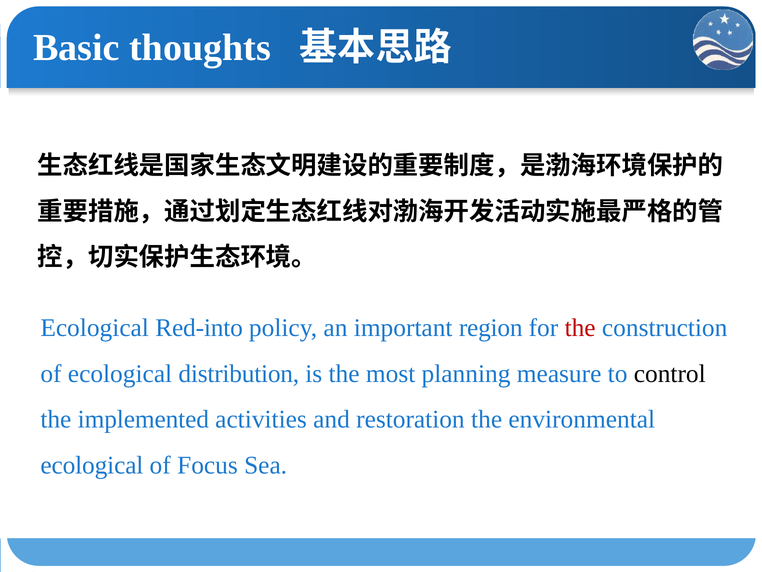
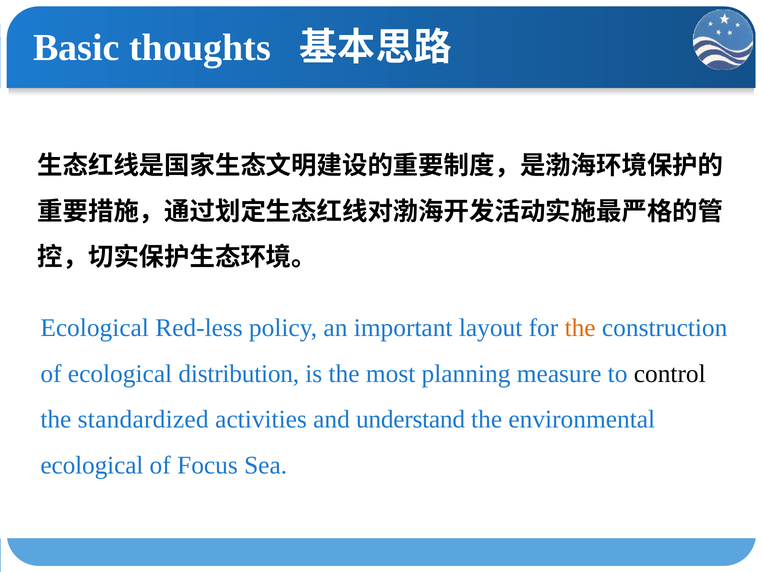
Red-into: Red-into -> Red-less
region: region -> layout
the at (580, 328) colour: red -> orange
implemented: implemented -> standardized
restoration: restoration -> understand
